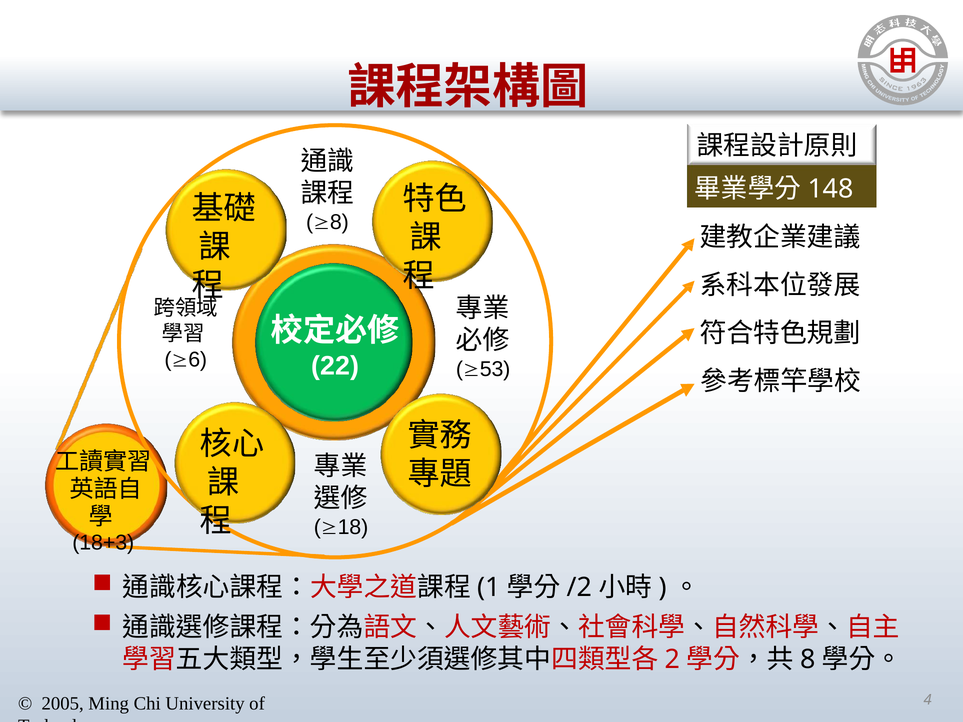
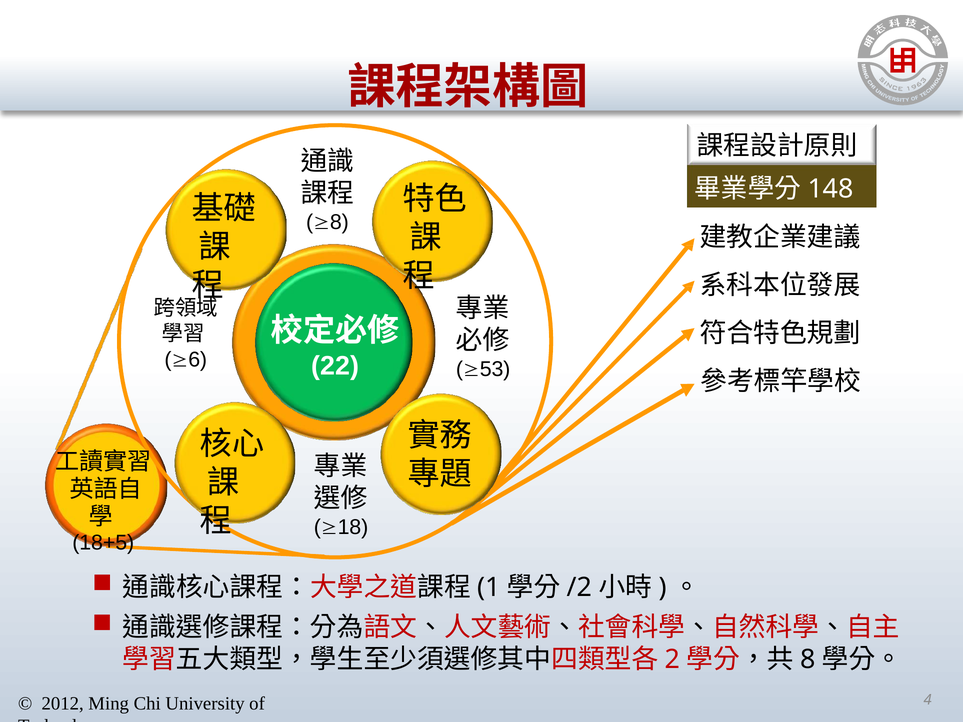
18+3: 18+3 -> 18+5
2005: 2005 -> 2012
